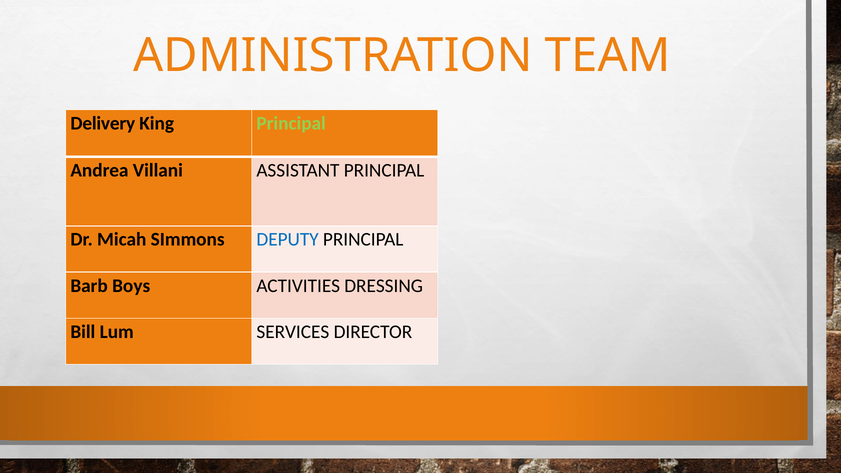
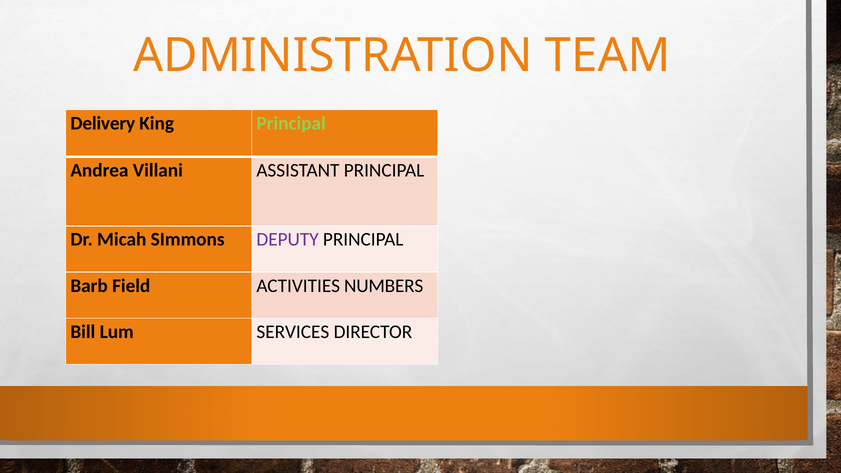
DEPUTY colour: blue -> purple
Boys: Boys -> Field
DRESSING: DRESSING -> NUMBERS
